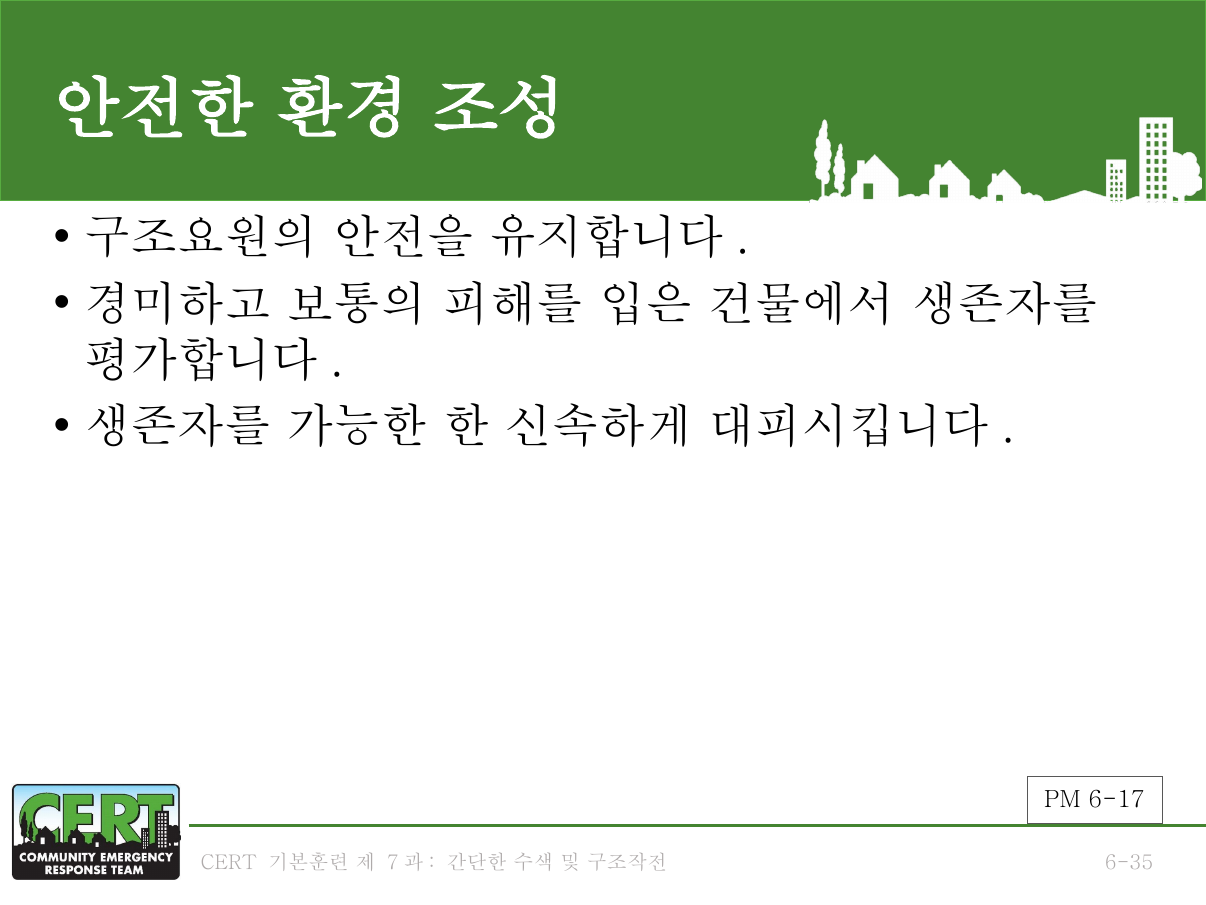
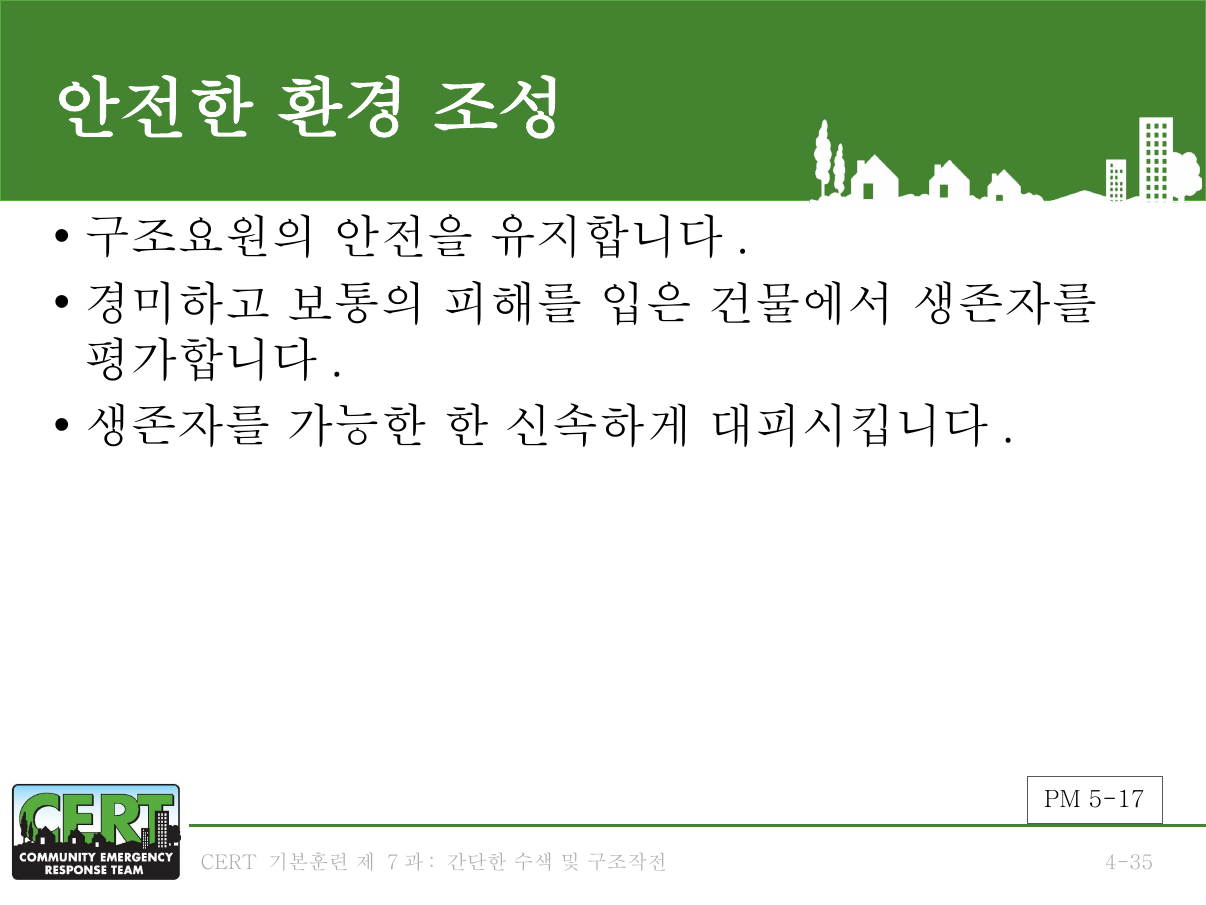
6-17: 6-17 -> 5-17
6-35: 6-35 -> 4-35
